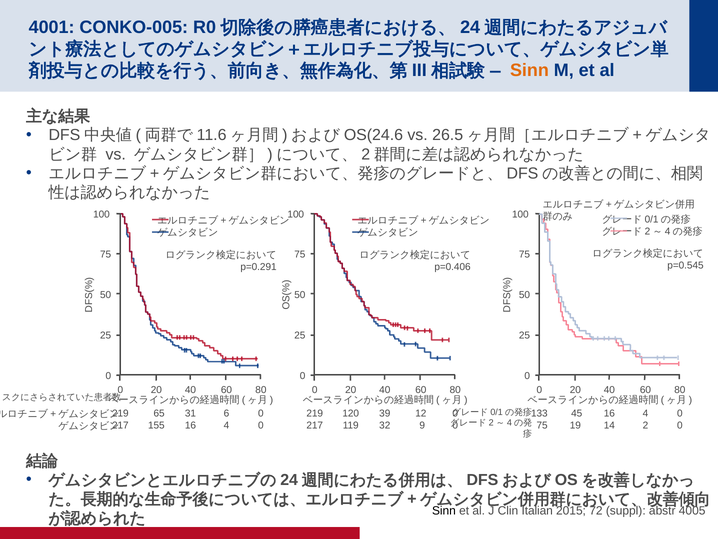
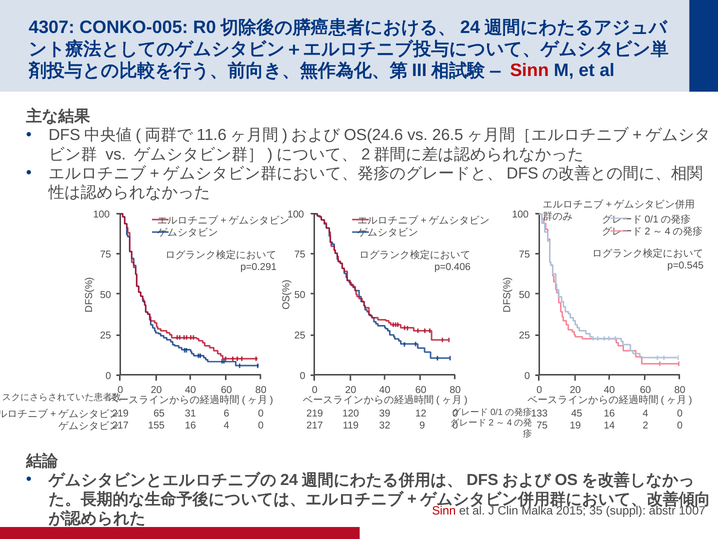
4001: 4001 -> 4307
Sinn at (529, 70) colour: orange -> red
Sinn at (444, 511) colour: black -> red
Italian: Italian -> Malka
72: 72 -> 35
4005: 4005 -> 1007
